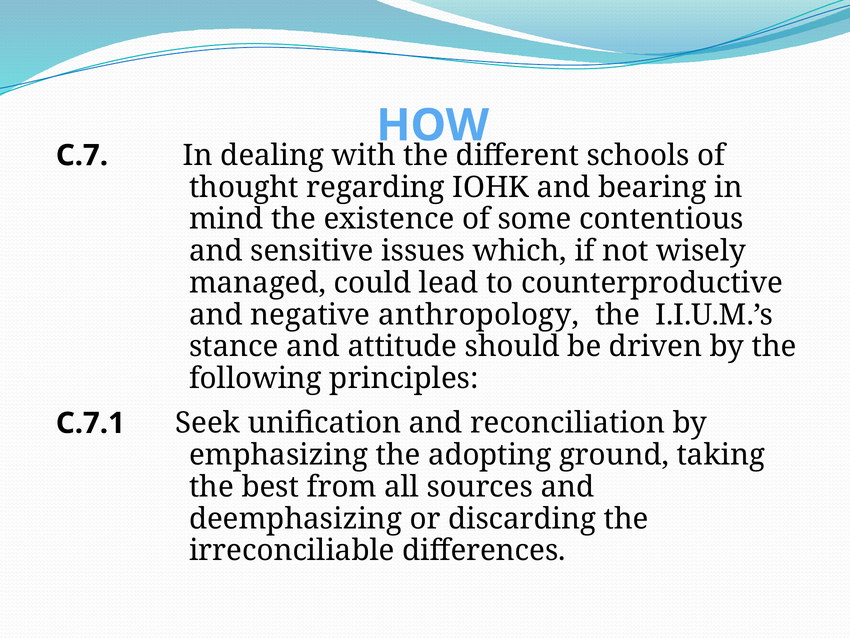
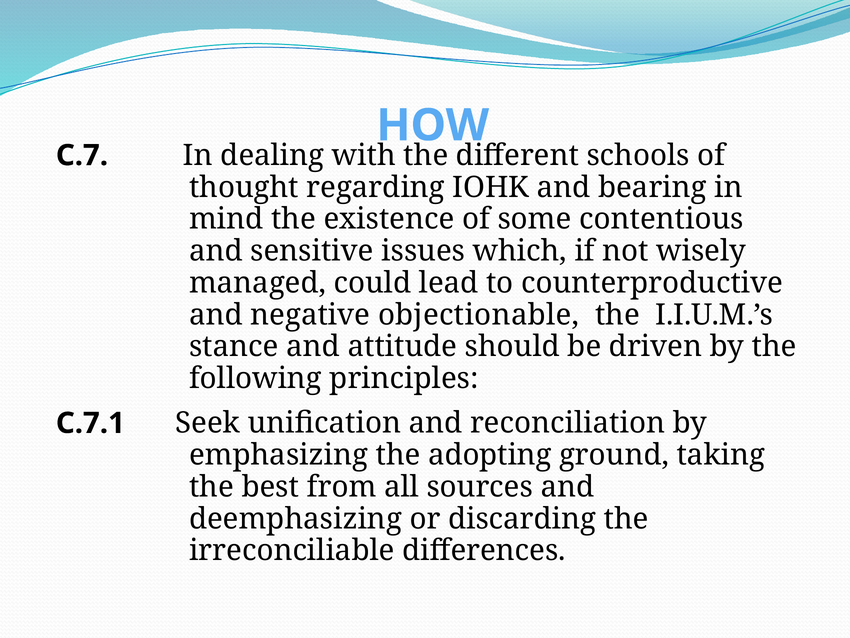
anthropology: anthropology -> objectionable
